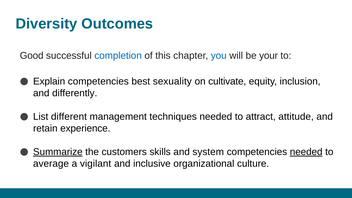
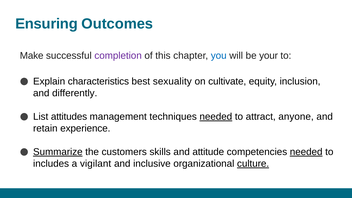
Diversity: Diversity -> Ensuring
Good: Good -> Make
completion colour: blue -> purple
Explain competencies: competencies -> characteristics
different: different -> attitudes
needed at (216, 117) underline: none -> present
attitude: attitude -> anyone
system: system -> attitude
average: average -> includes
culture underline: none -> present
